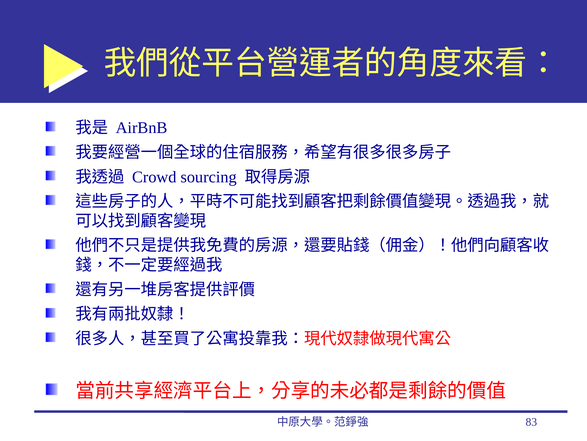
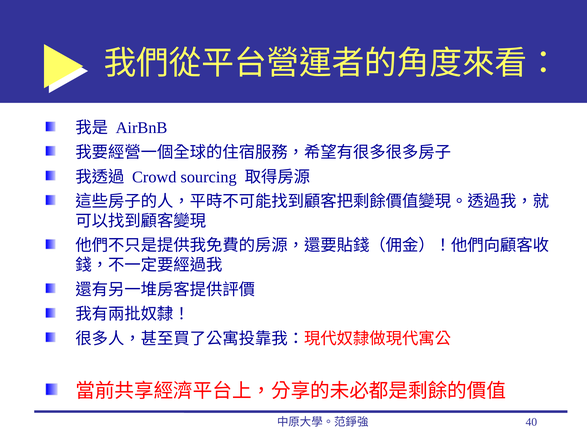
83: 83 -> 40
